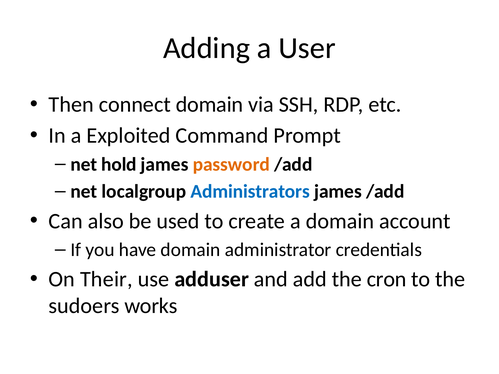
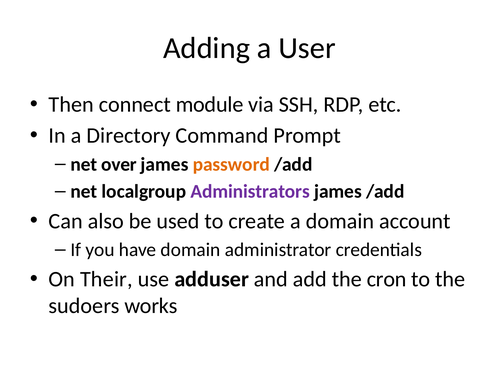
connect domain: domain -> module
Exploited: Exploited -> Directory
hold: hold -> over
Administrators colour: blue -> purple
